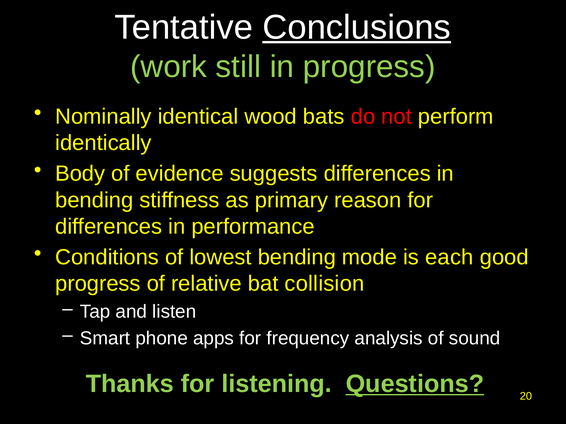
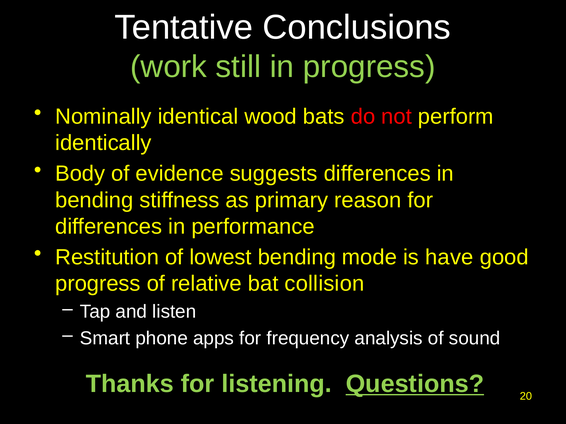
Conclusions underline: present -> none
Conditions: Conditions -> Restitution
each: each -> have
